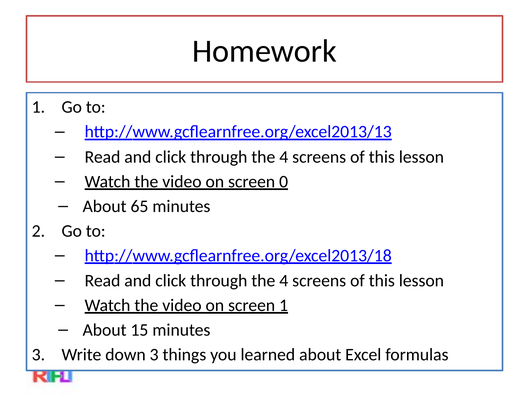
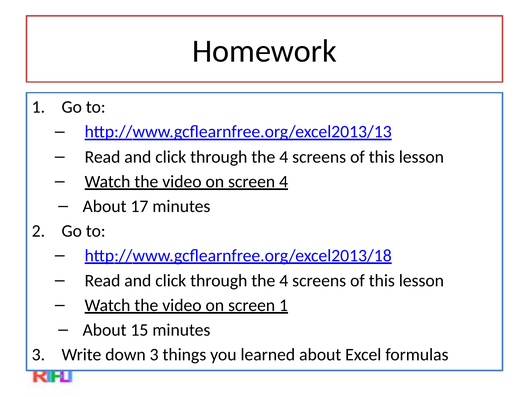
screen 0: 0 -> 4
65: 65 -> 17
